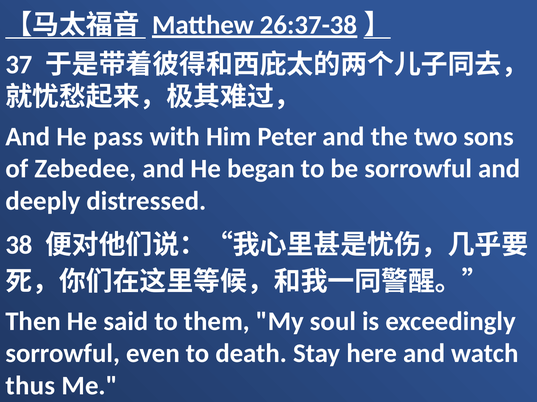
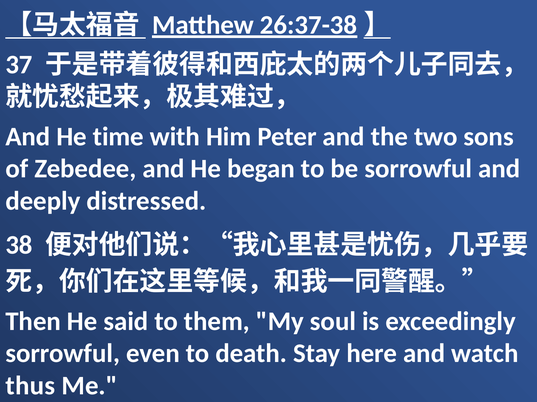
pass: pass -> time
